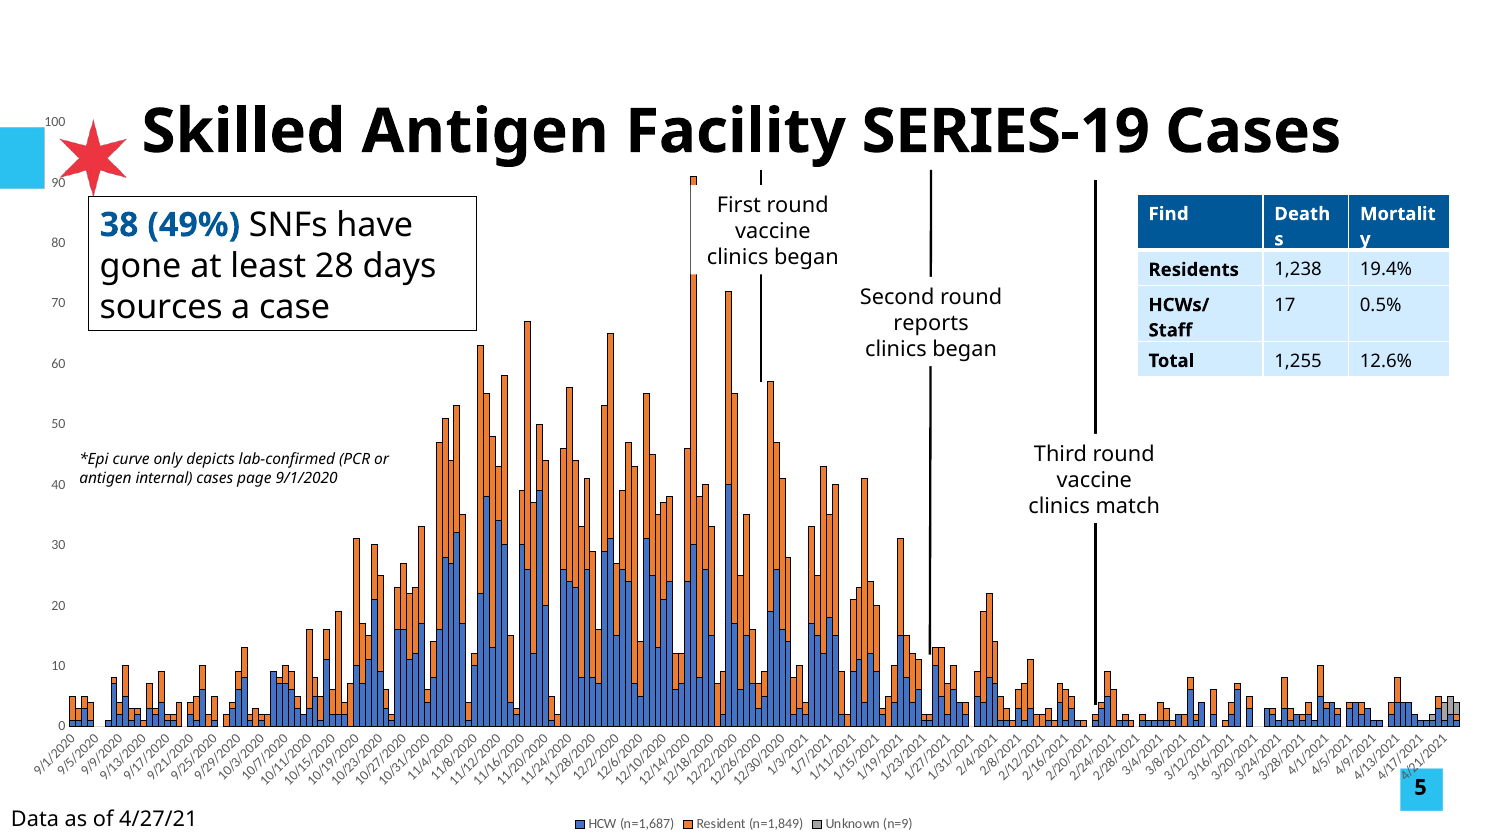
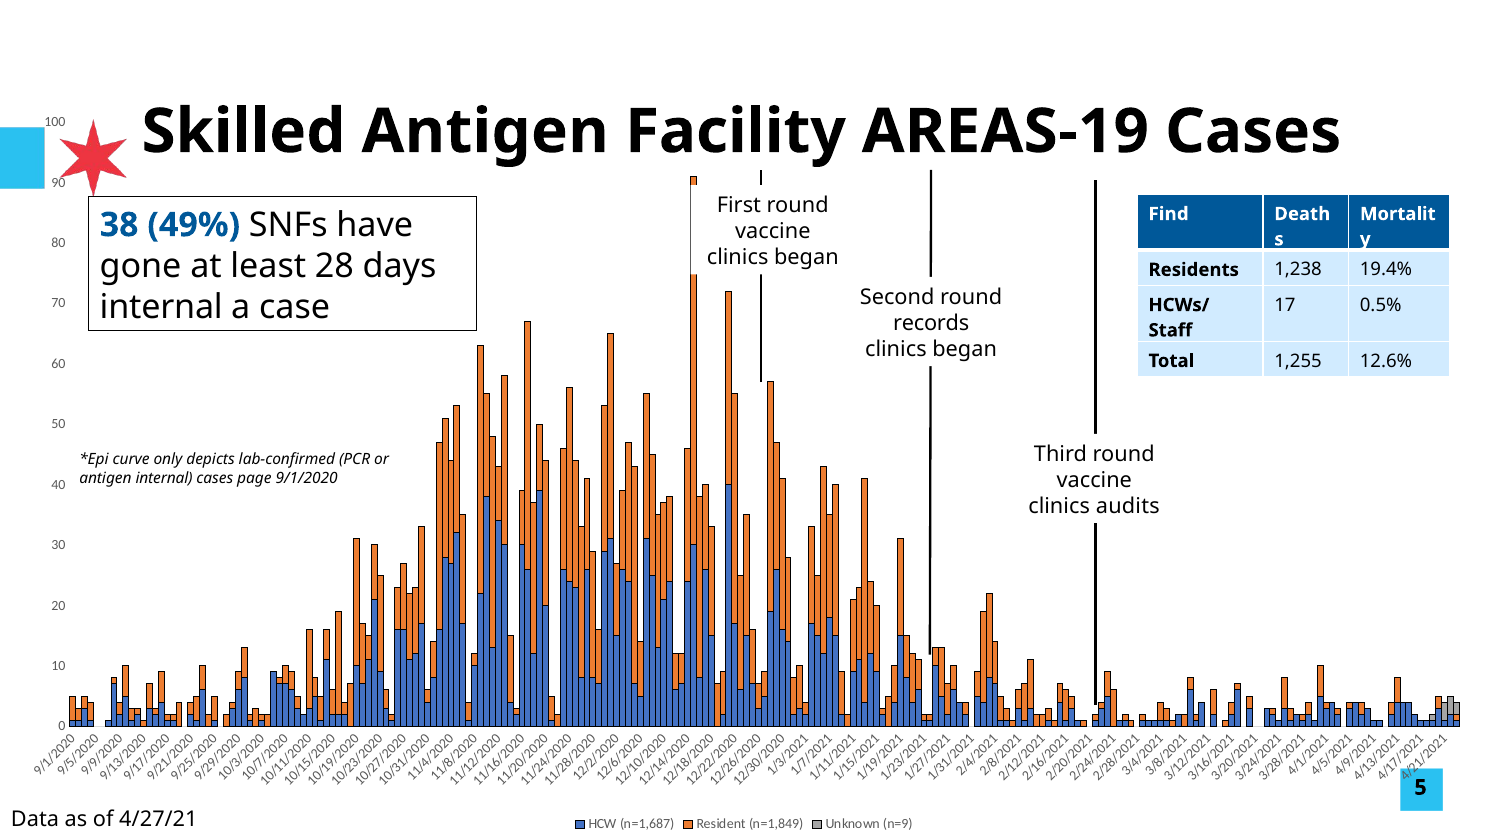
SERIES-19: SERIES-19 -> AREAS-19
sources at (161, 307): sources -> internal
reports: reports -> records
match: match -> audits
